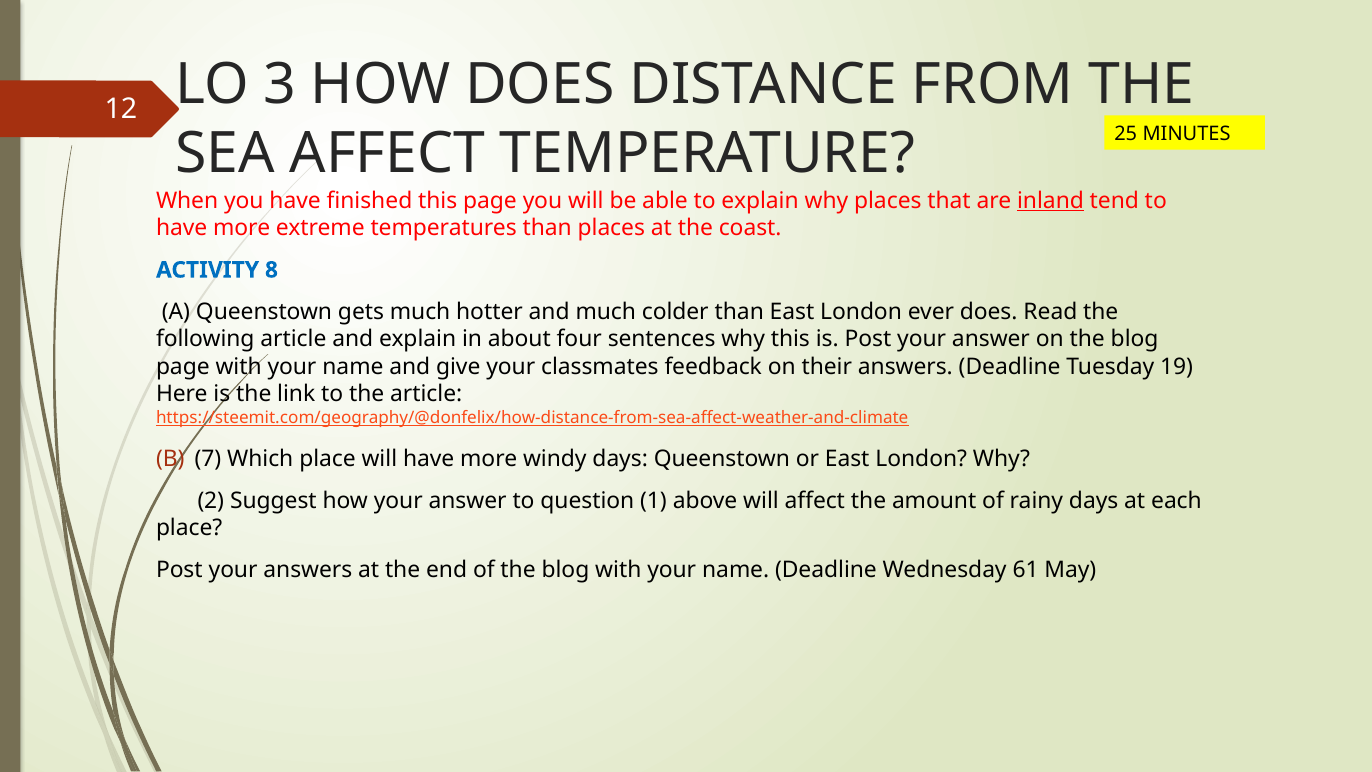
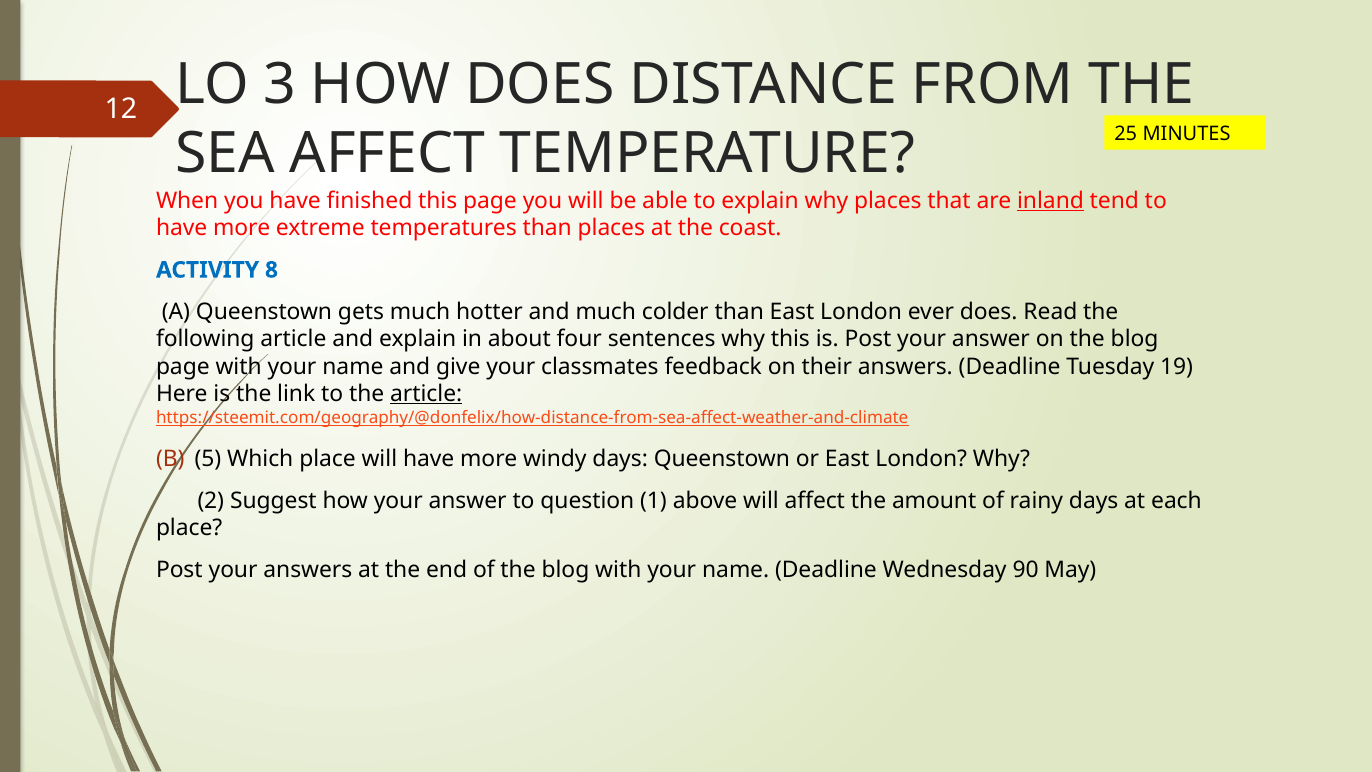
article at (426, 394) underline: none -> present
7: 7 -> 5
61: 61 -> 90
